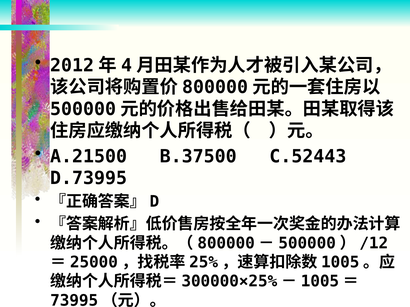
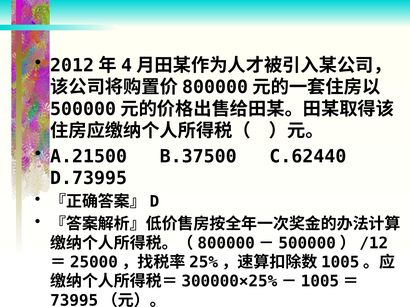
C.52443: C.52443 -> C.62440
